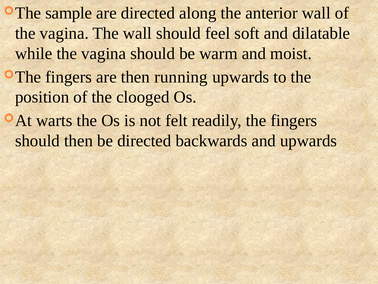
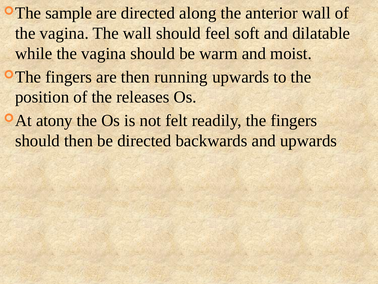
clooged: clooged -> releases
warts: warts -> atony
